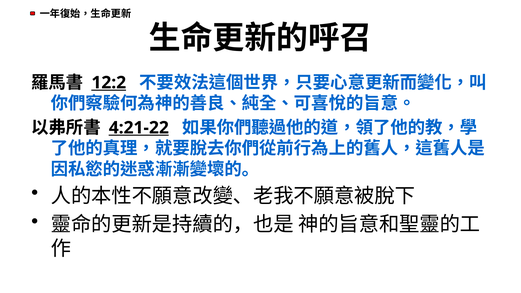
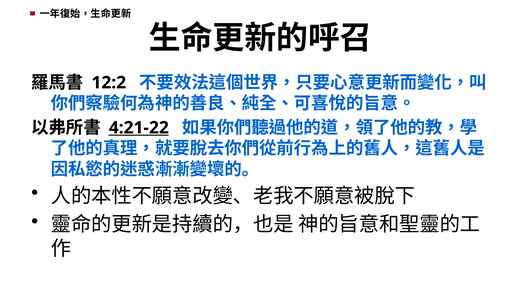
12:2 underline: present -> none
